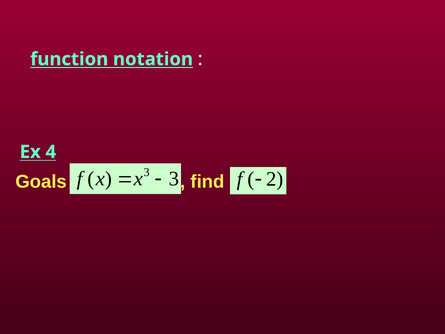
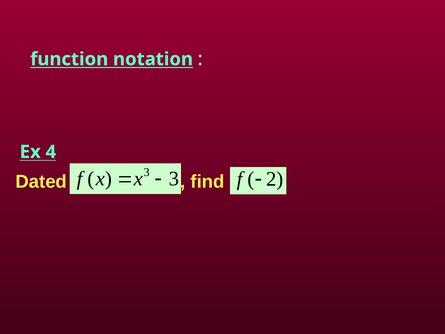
Goals: Goals -> Dated
